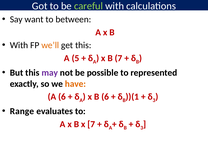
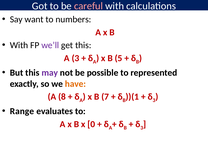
careful colour: light green -> pink
between: between -> numbers
we’ll colour: orange -> purple
A 5: 5 -> 3
B 7: 7 -> 5
A 6: 6 -> 8
B 6: 6 -> 7
x 7: 7 -> 0
